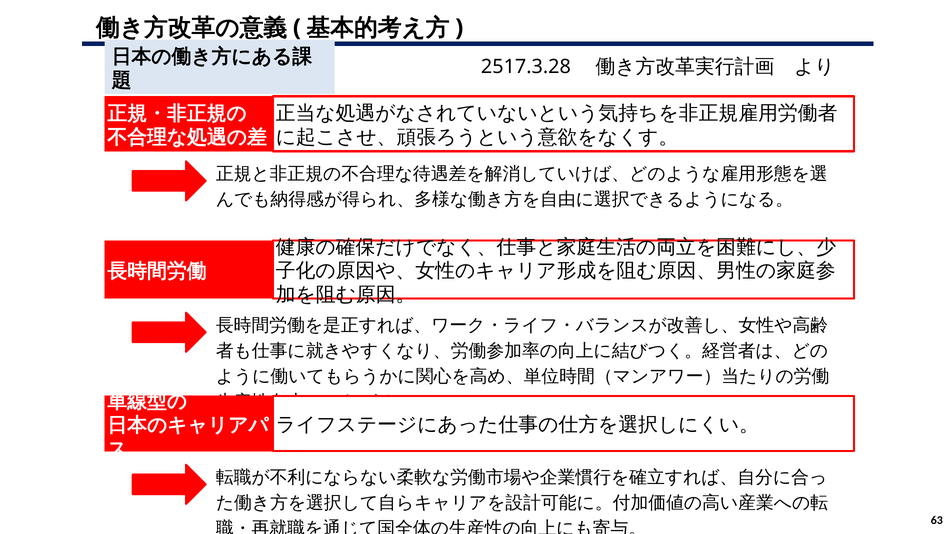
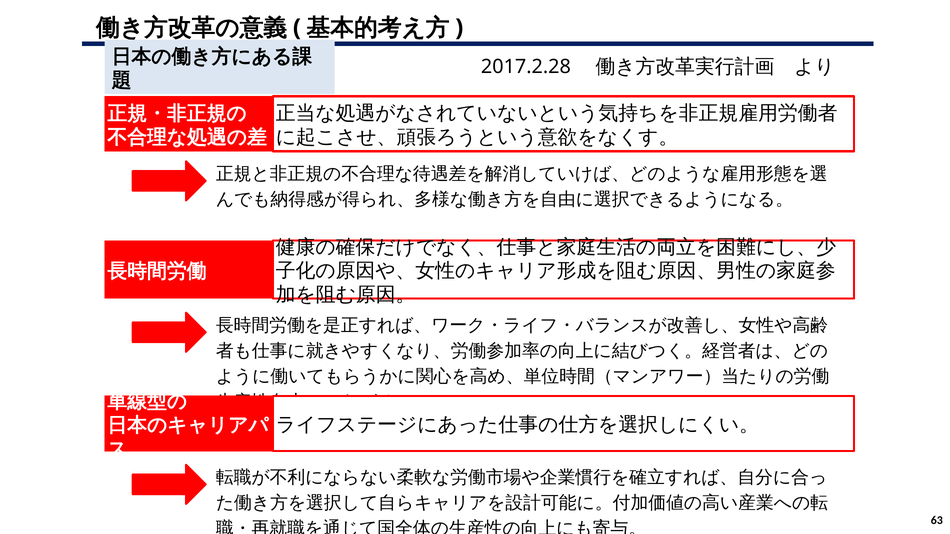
2517.3.28: 2517.3.28 -> 2017.2.28
